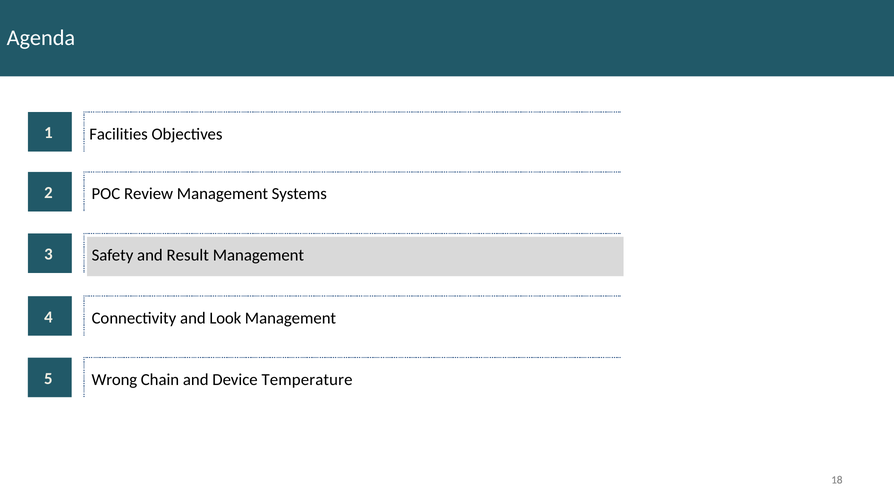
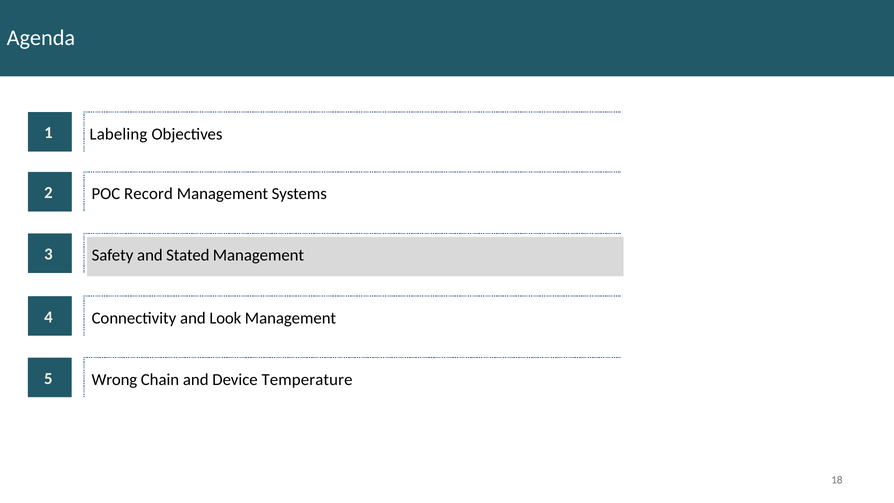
Facilities: Facilities -> Labeling
Review: Review -> Record
Result: Result -> Stated
